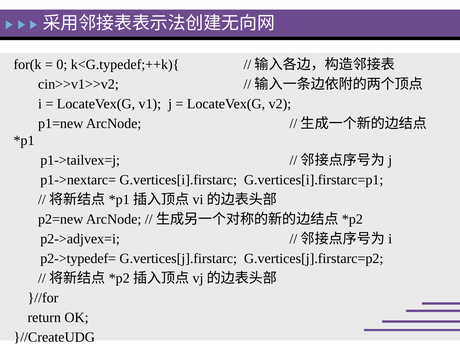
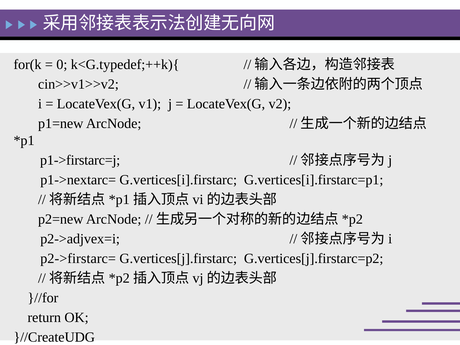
p1->tailvex=j: p1->tailvex=j -> p1->firstarc=j
p2->typedef=: p2->typedef= -> p2->firstarc=
